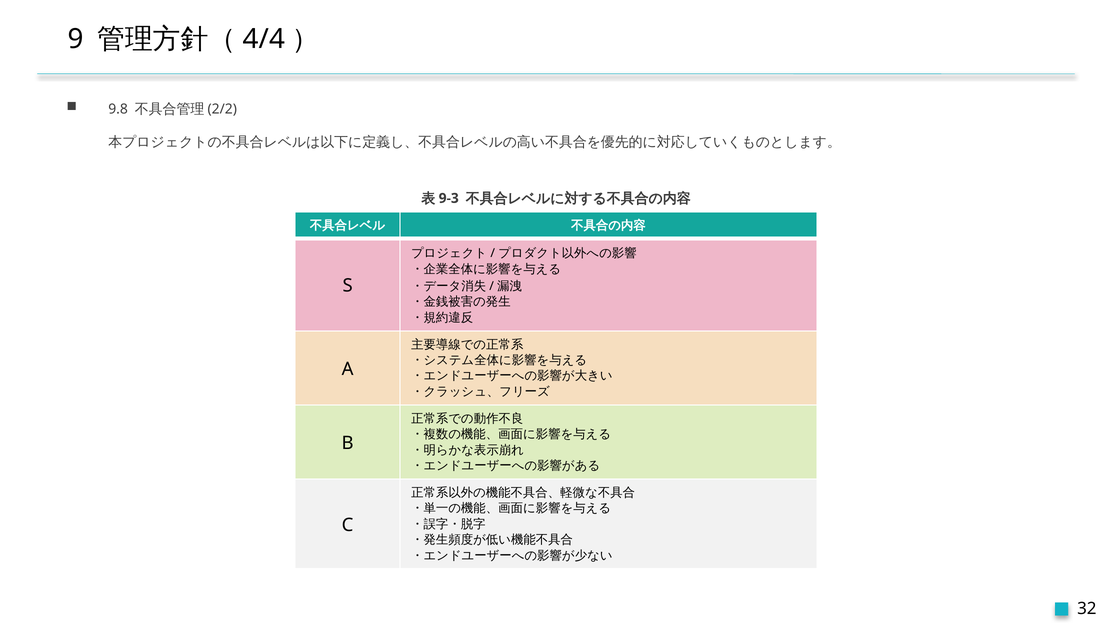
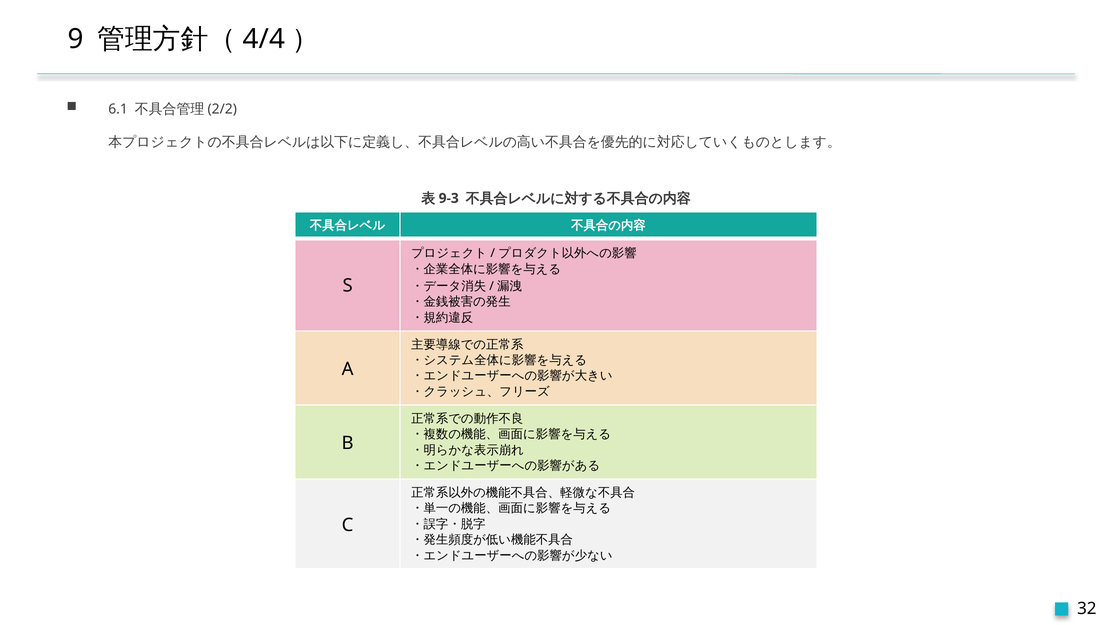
9.8: 9.8 -> 6.1
